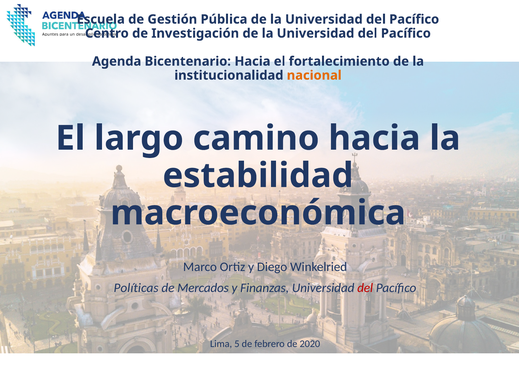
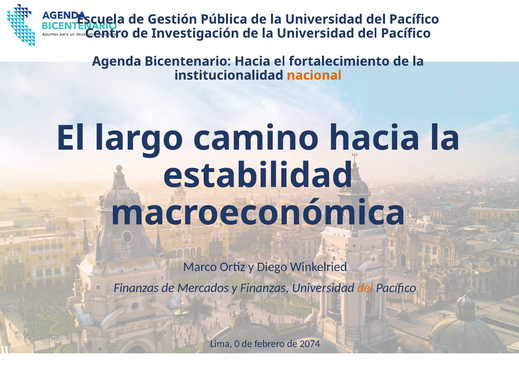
Políticas at (136, 288): Políticas -> Finanzas
del at (365, 288) colour: red -> orange
5: 5 -> 0
2020: 2020 -> 2074
